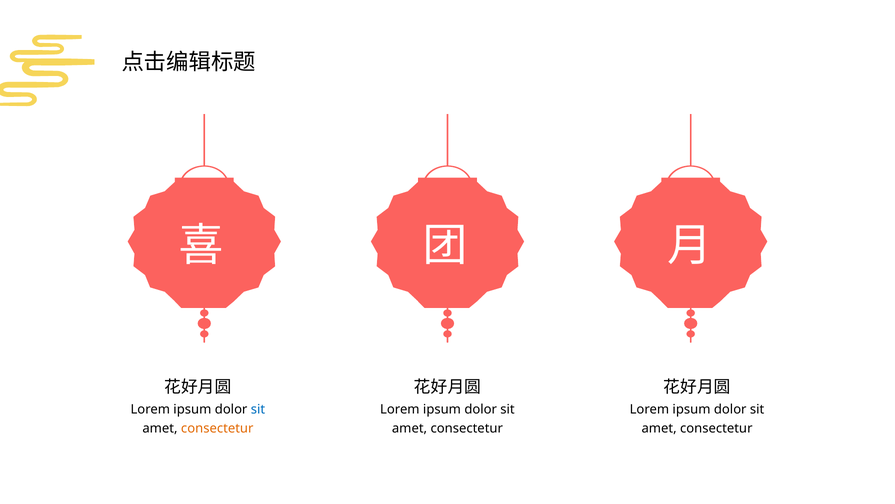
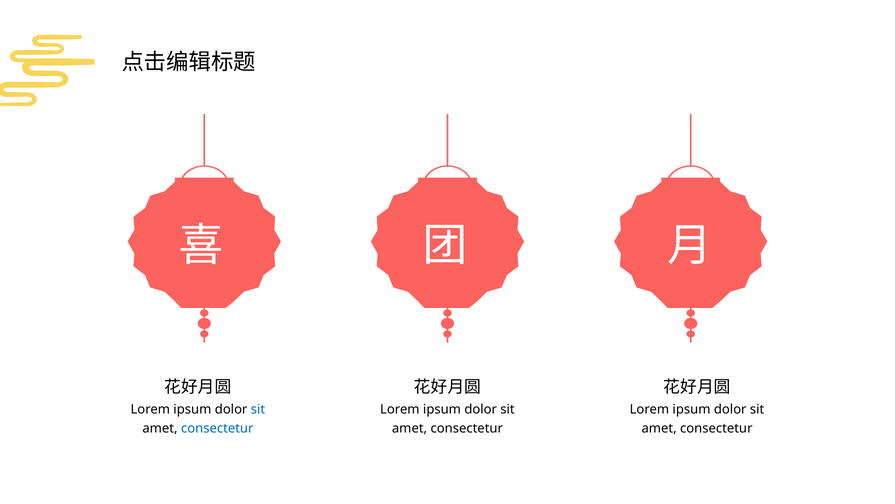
consectetur at (217, 428) colour: orange -> blue
